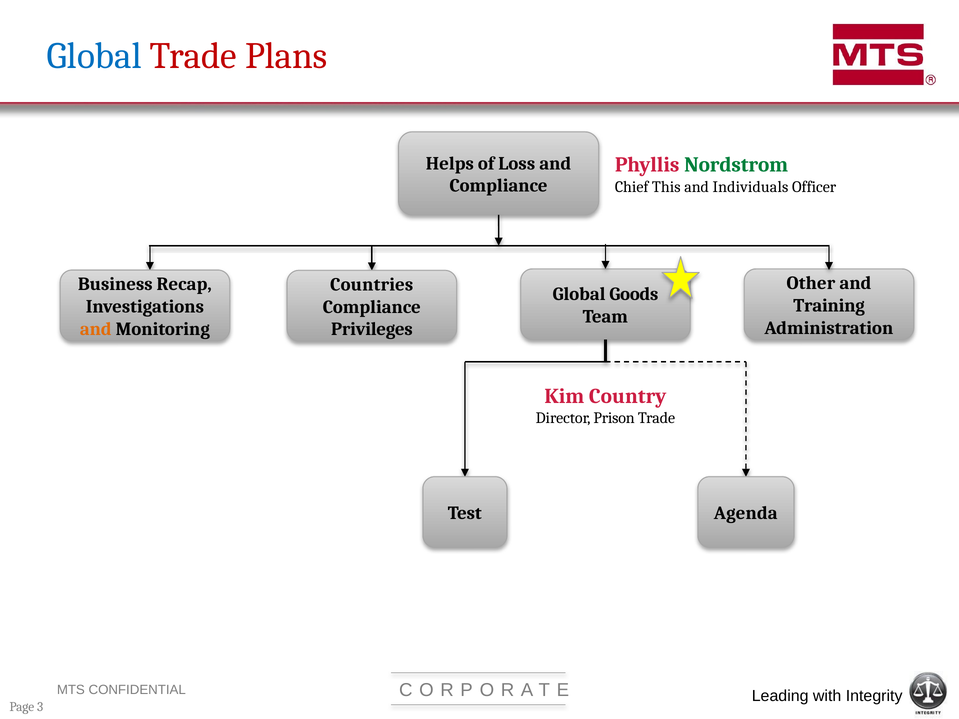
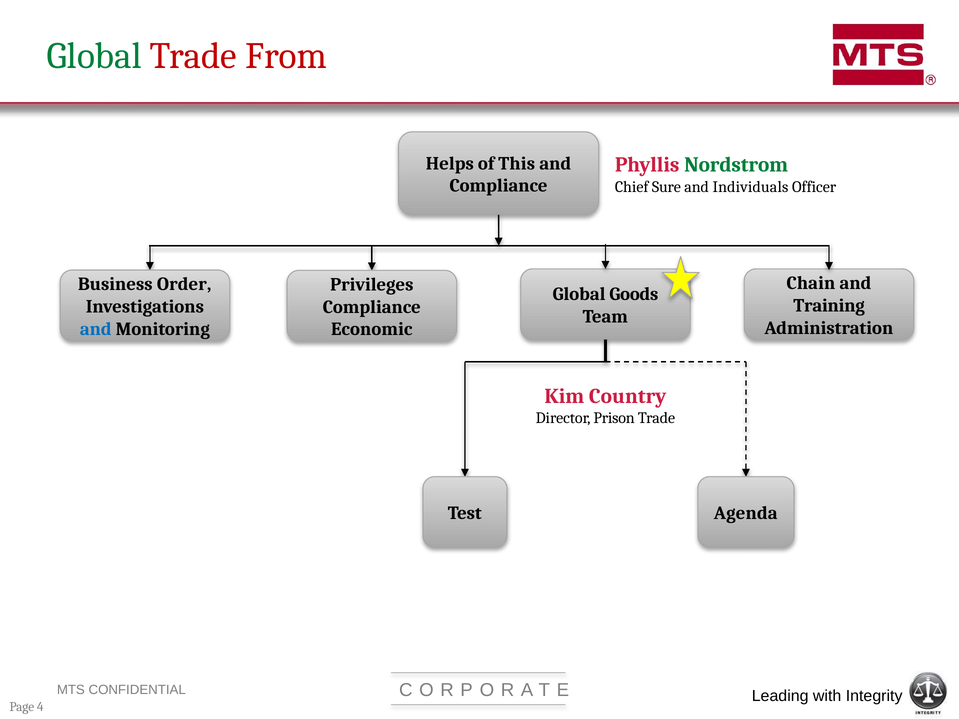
Global at (94, 56) colour: blue -> green
Plans: Plans -> From
Loss: Loss -> This
This: This -> Sure
Other: Other -> Chain
Recap: Recap -> Order
Countries: Countries -> Privileges
and at (96, 329) colour: orange -> blue
Privileges: Privileges -> Economic
3: 3 -> 4
